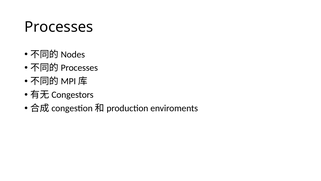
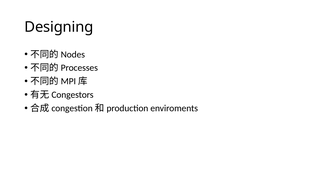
Processes: Processes -> Designing
